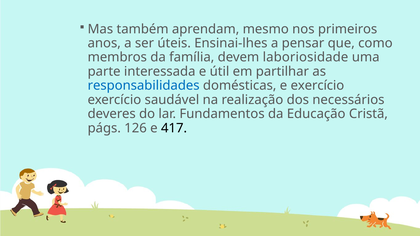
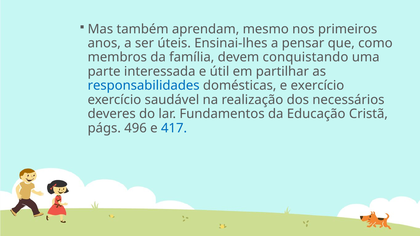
laboriosidade: laboriosidade -> conquistando
126: 126 -> 496
417 colour: black -> blue
